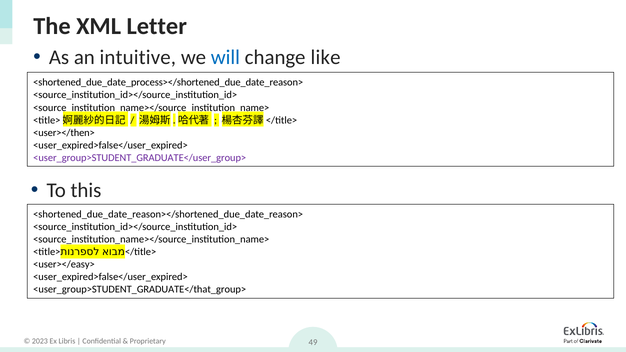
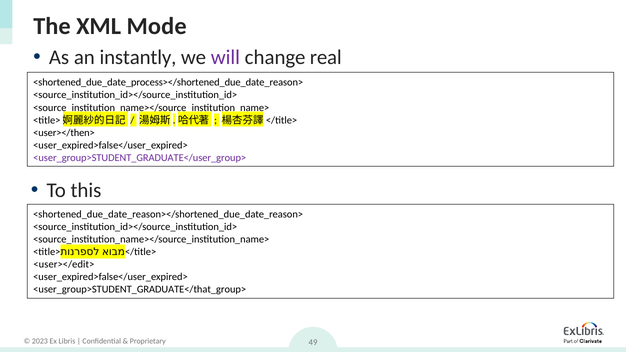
Letter: Letter -> Mode
intuitive: intuitive -> instantly
will colour: blue -> purple
like: like -> real
<user></easy>: <user></easy> -> <user></edit>
